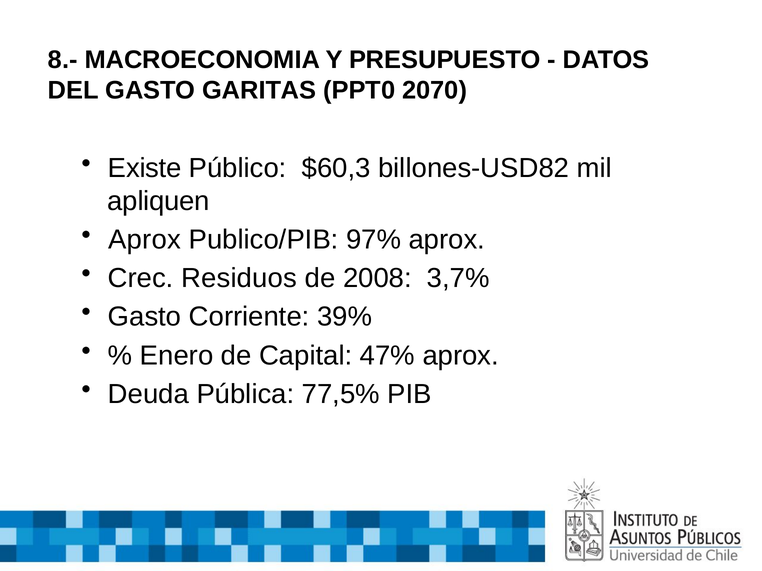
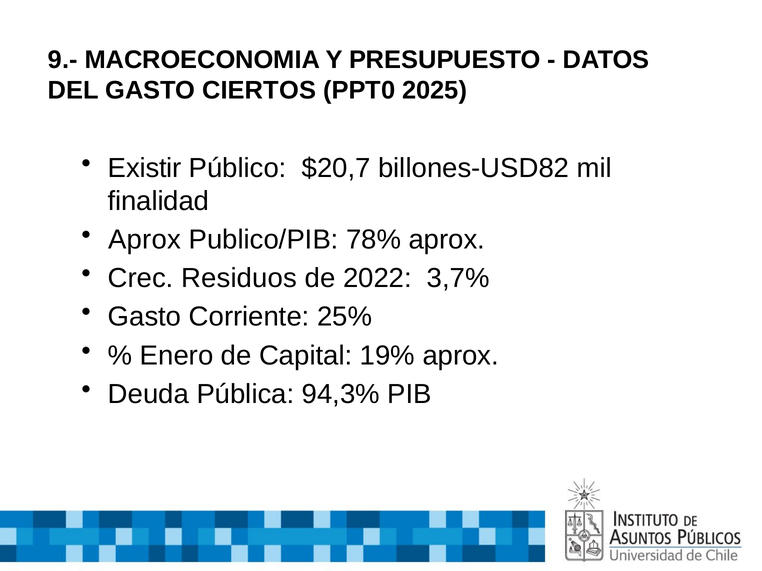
8.-: 8.- -> 9.-
GARITAS: GARITAS -> CIERTOS
2070: 2070 -> 2025
Existe: Existe -> Existir
$60,3: $60,3 -> $20,7
apliquen: apliquen -> finalidad
97%: 97% -> 78%
2008: 2008 -> 2022
39%: 39% -> 25%
47%: 47% -> 19%
77,5%: 77,5% -> 94,3%
